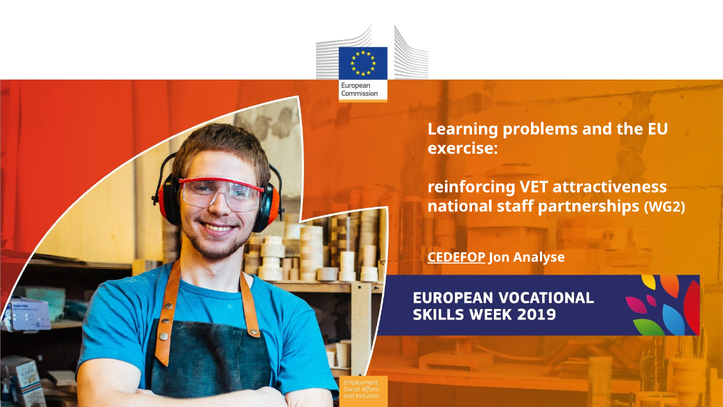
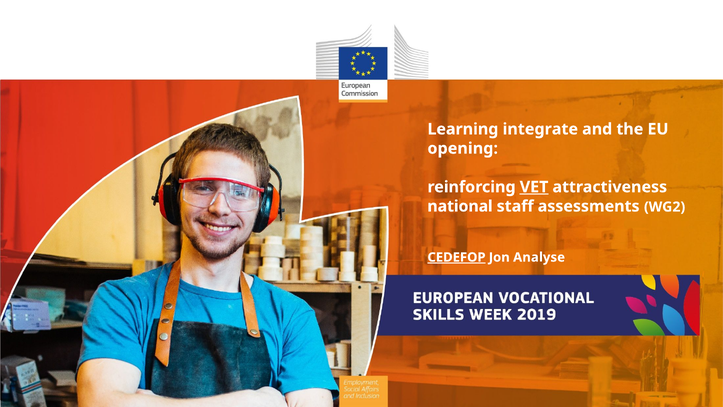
problems: problems -> integrate
exercise: exercise -> opening
VET underline: none -> present
partnerships: partnerships -> assessments
